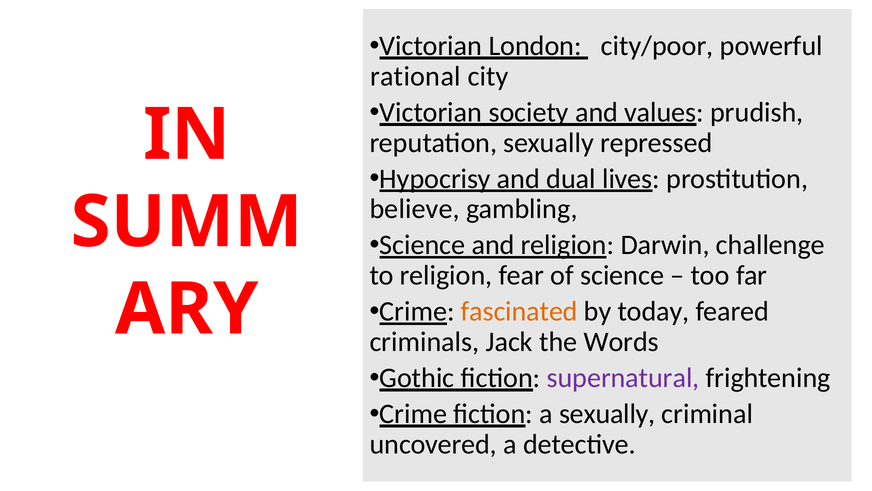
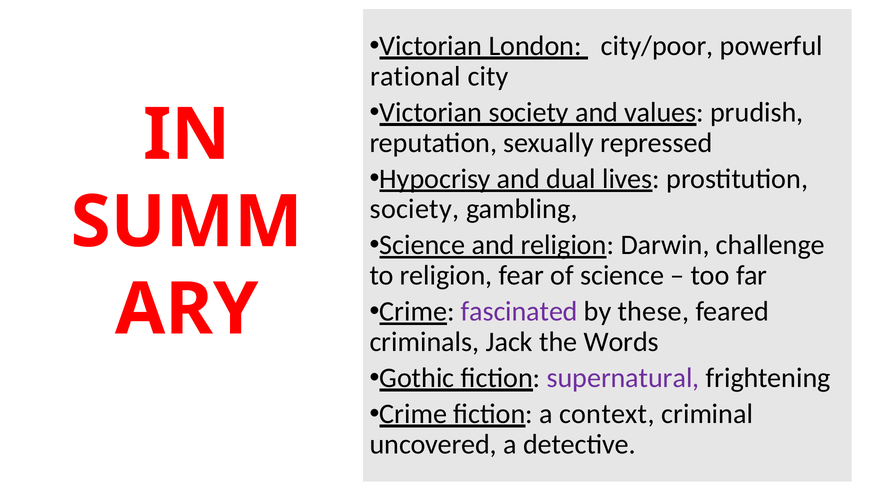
believe at (415, 209): believe -> society
fascinated colour: orange -> purple
by today: today -> these
a sexually: sexually -> context
